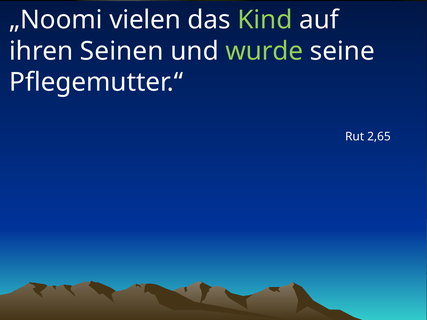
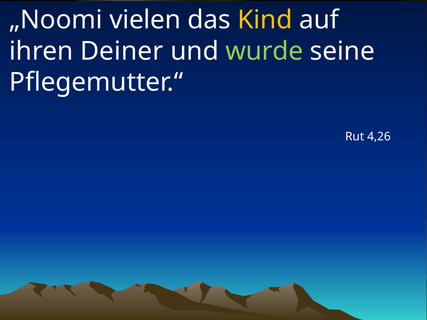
Kind colour: light green -> yellow
Seinen: Seinen -> Deiner
2,65: 2,65 -> 4,26
